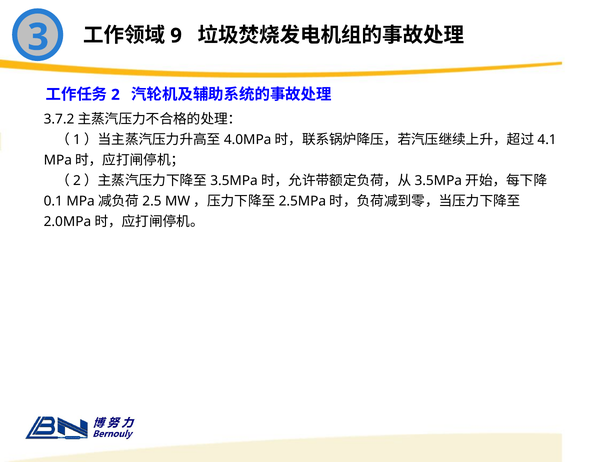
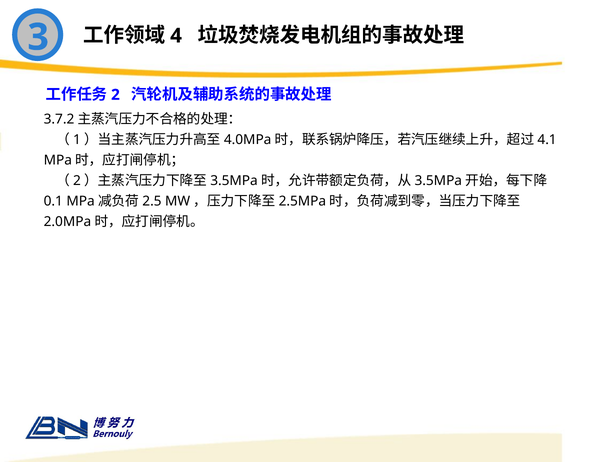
9: 9 -> 4
